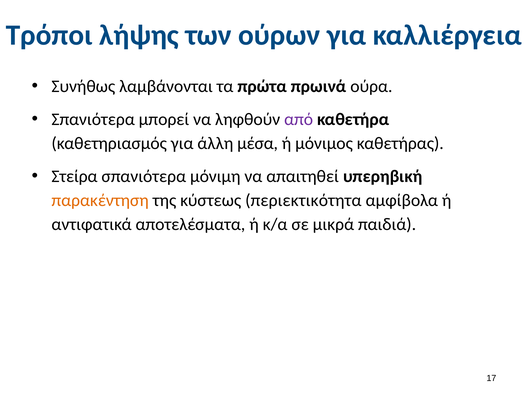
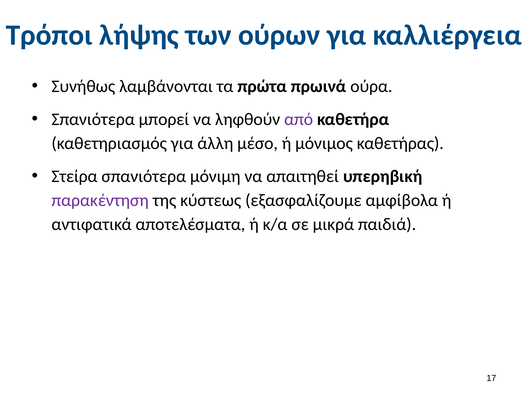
μέσα: μέσα -> μέσο
παρακέντηση colour: orange -> purple
περιεκτικότητα: περιεκτικότητα -> εξασφαλίζουμε
